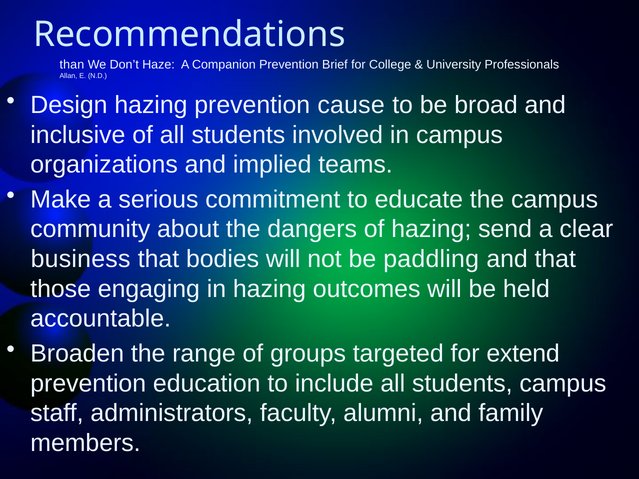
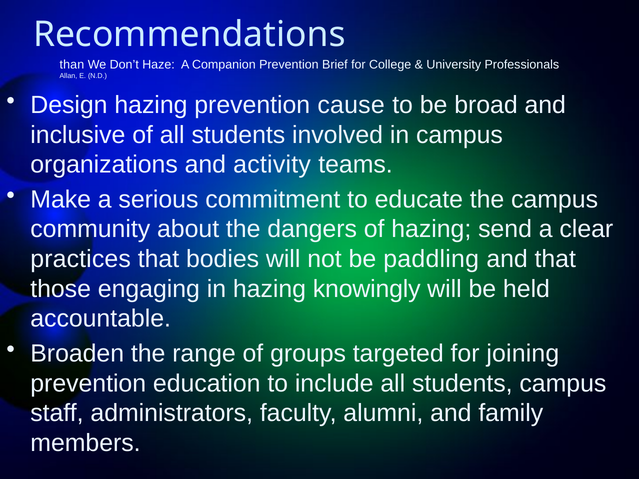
implied: implied -> activity
business: business -> practices
outcomes: outcomes -> knowingly
extend: extend -> joining
